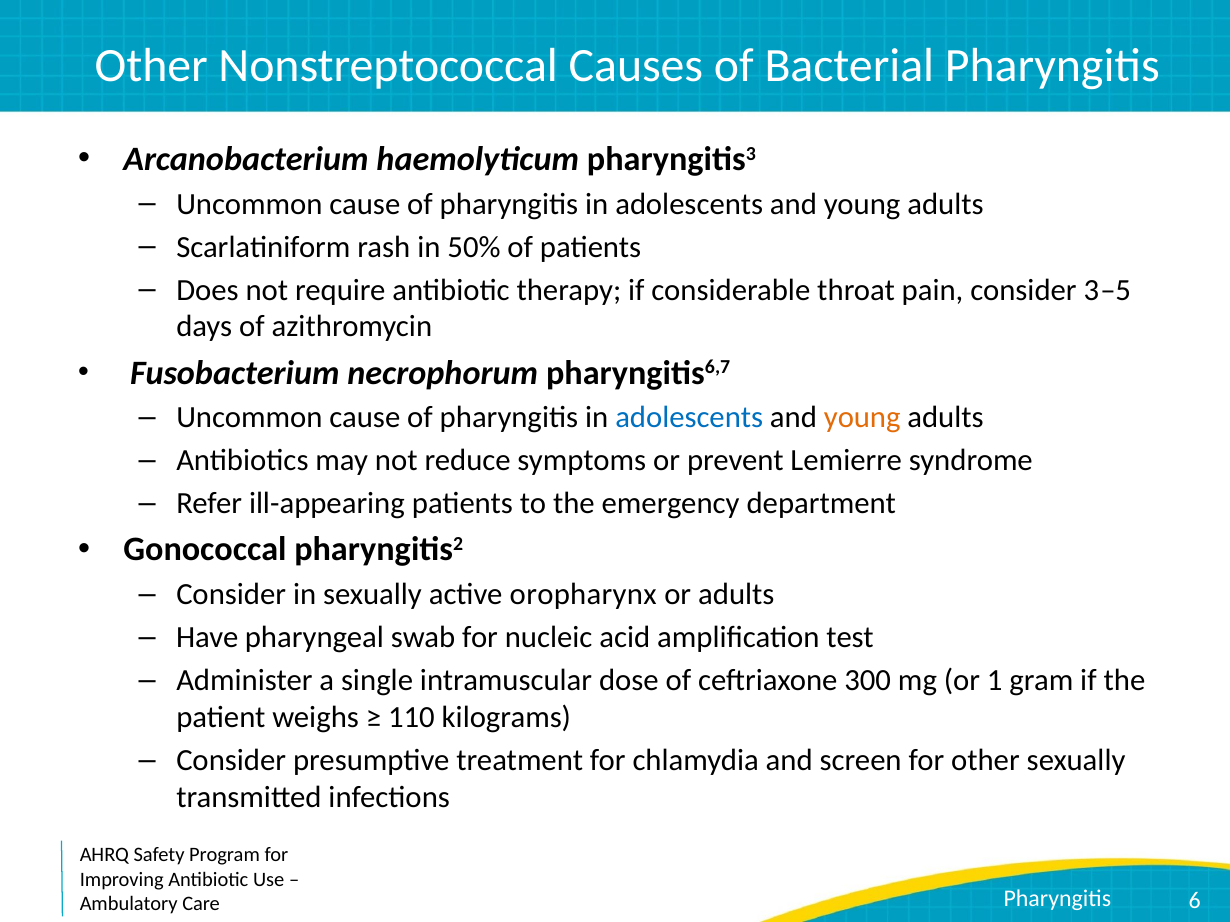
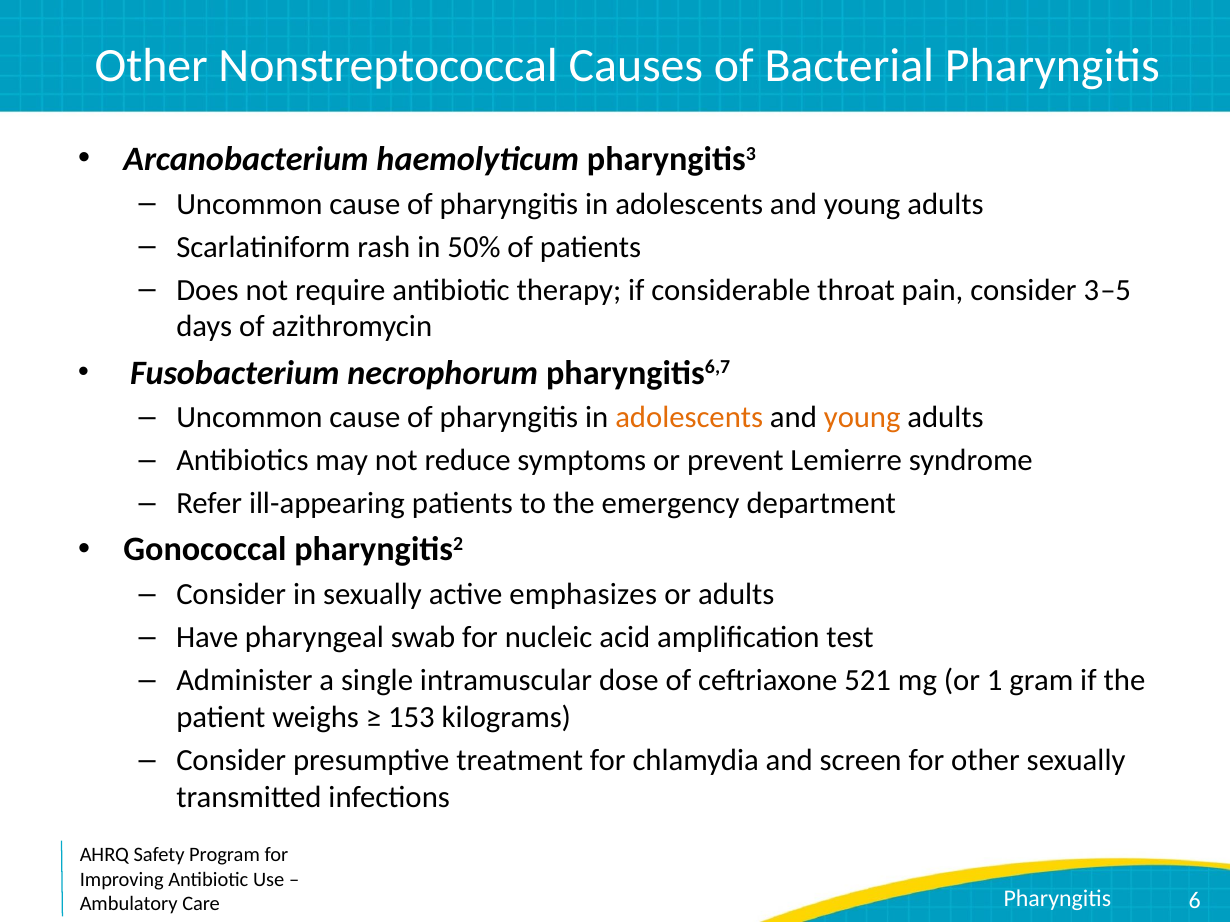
adolescents at (689, 418) colour: blue -> orange
oropharynx: oropharynx -> emphasizes
300: 300 -> 521
110: 110 -> 153
